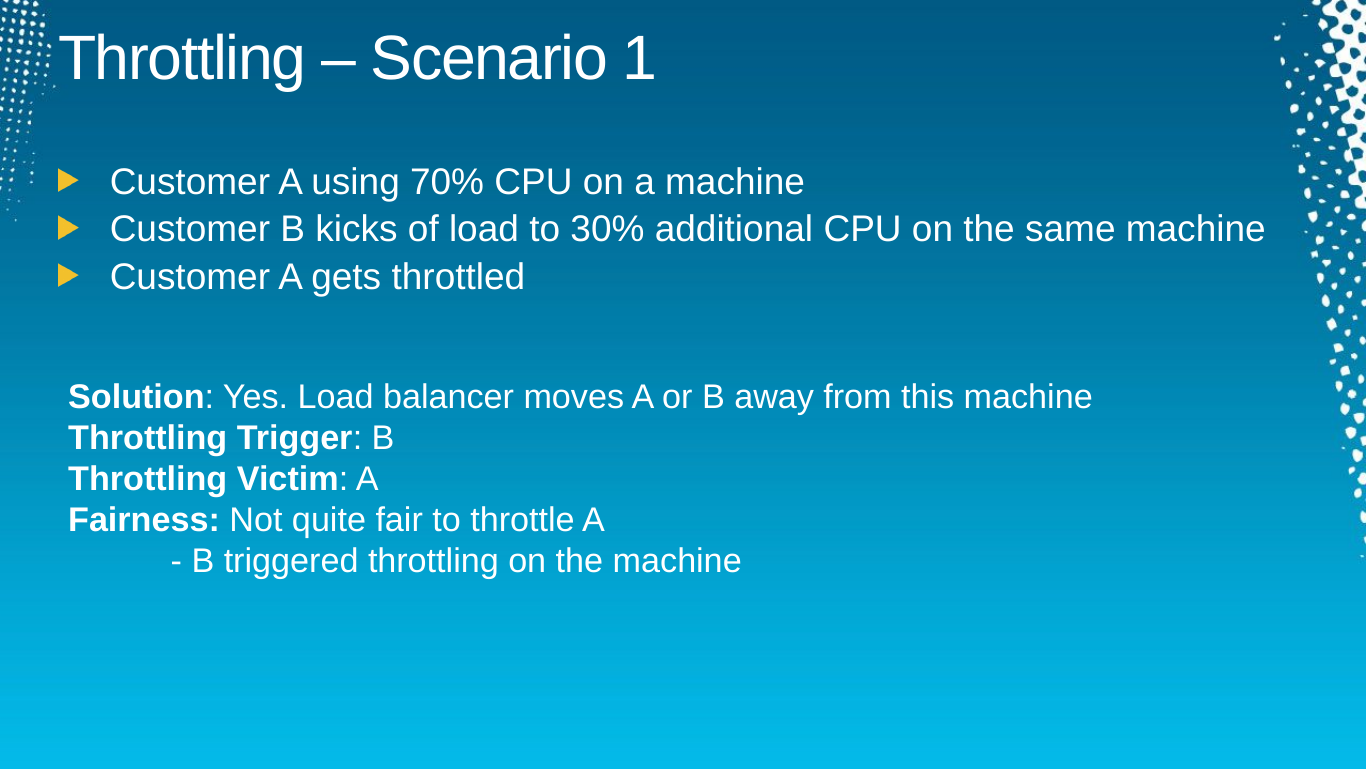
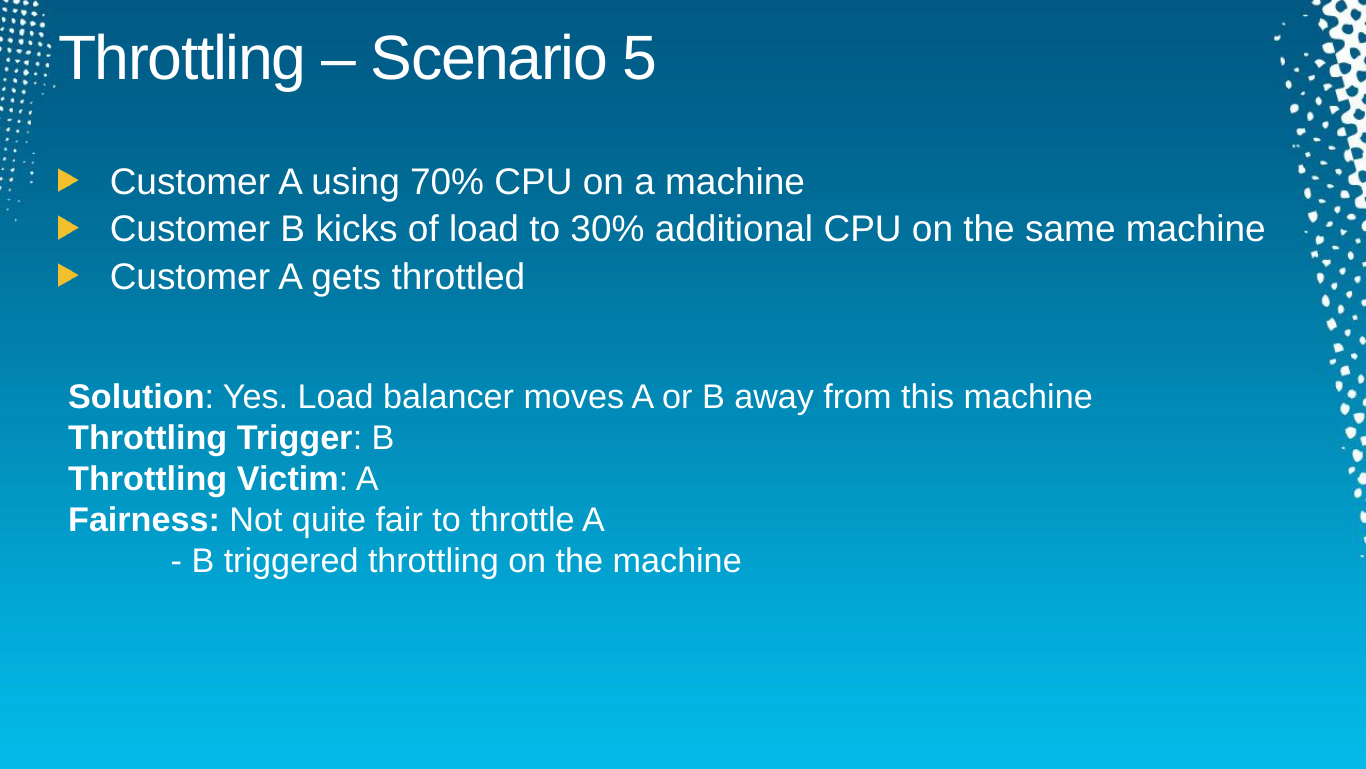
1: 1 -> 5
